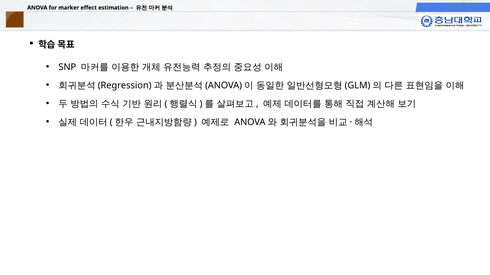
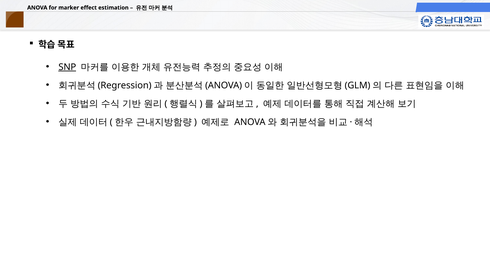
SNP underline: none -> present
